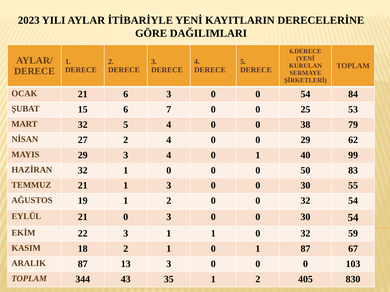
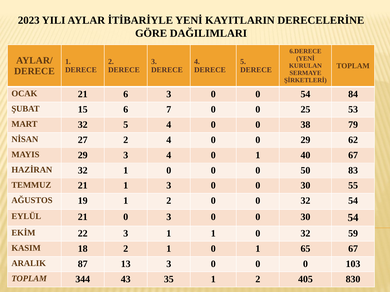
40 99: 99 -> 67
1 87: 87 -> 65
